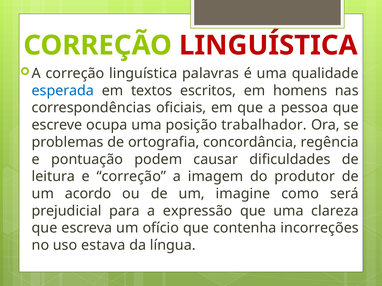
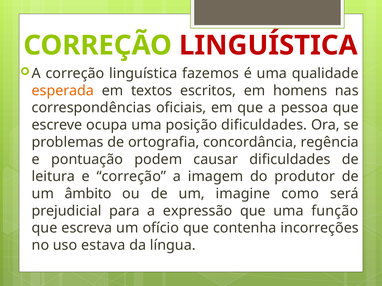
palavras: palavras -> fazemos
esperada colour: blue -> orange
posição trabalhador: trabalhador -> dificuldades
acordo: acordo -> âmbito
clareza: clareza -> função
